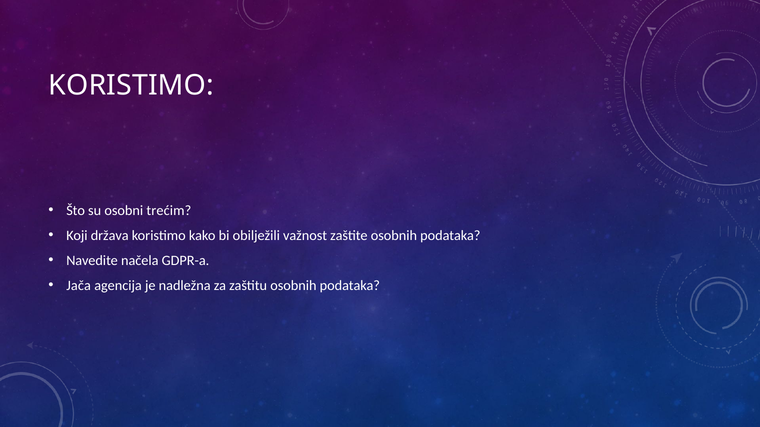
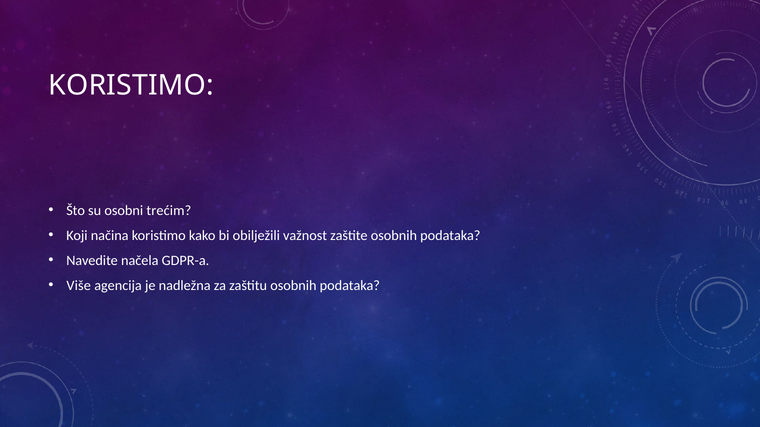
država: država -> načina
Jača: Jača -> Više
